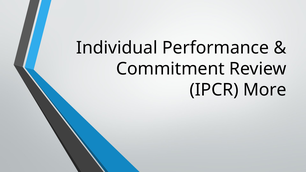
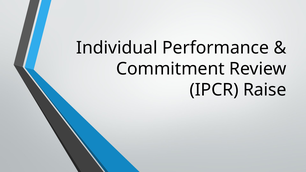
More: More -> Raise
